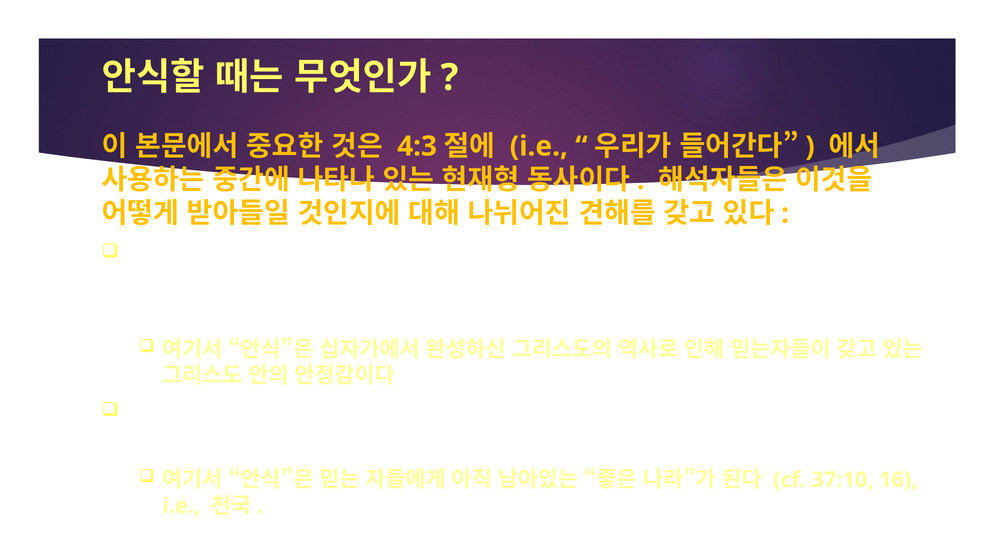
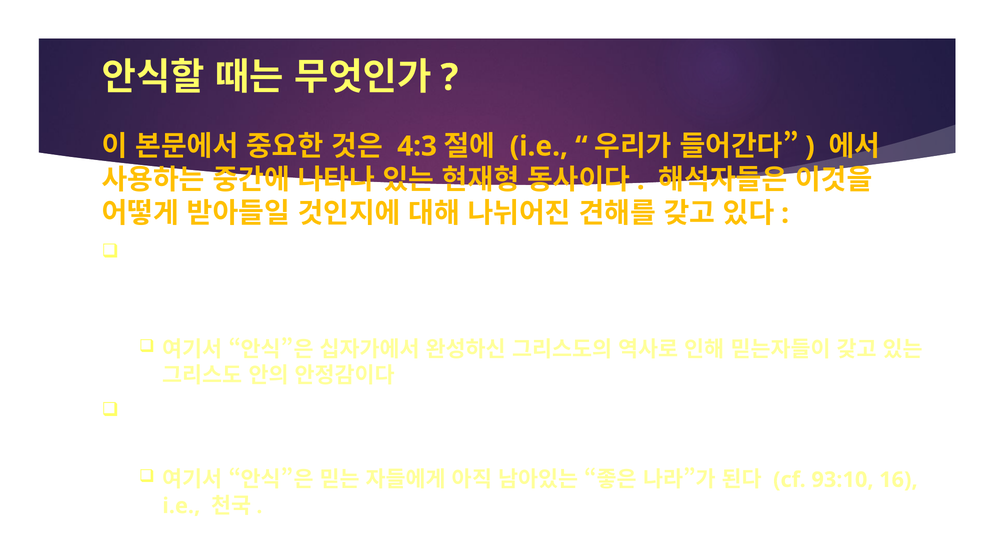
37:10: 37:10 -> 93:10
